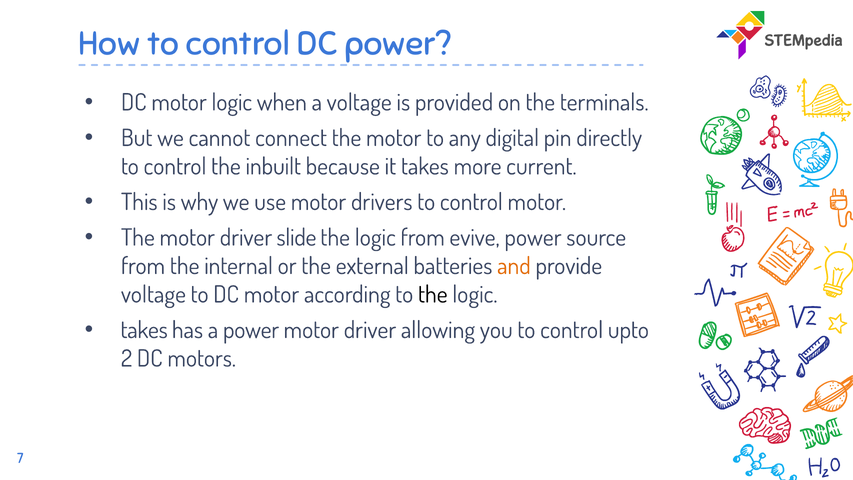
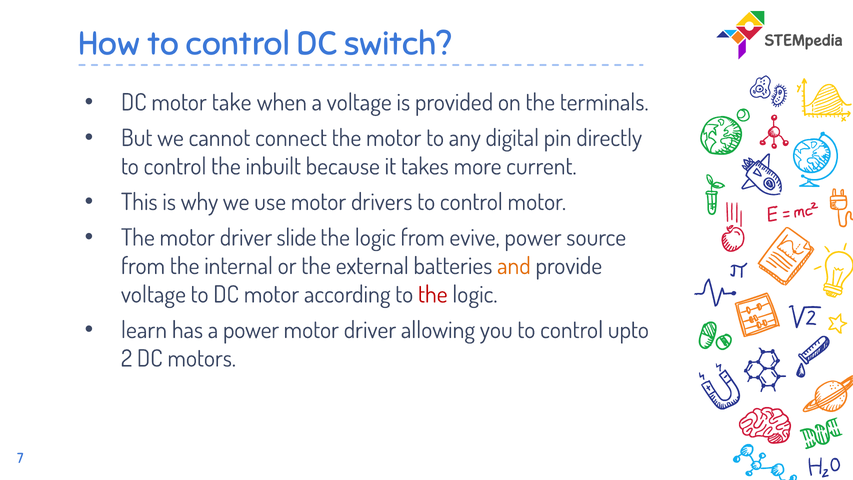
DC power: power -> switch
motor logic: logic -> take
the at (433, 295) colour: black -> red
takes at (144, 330): takes -> learn
